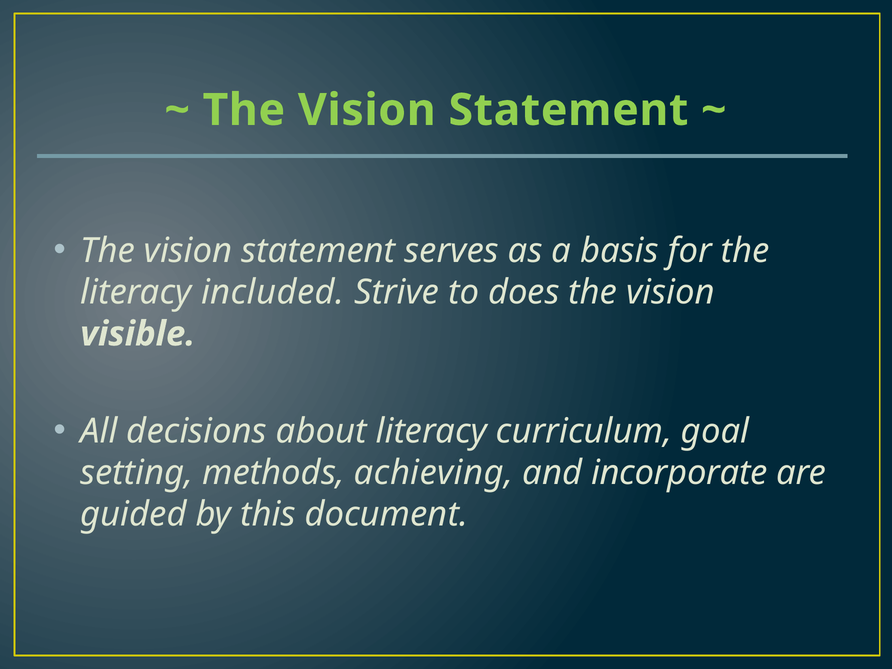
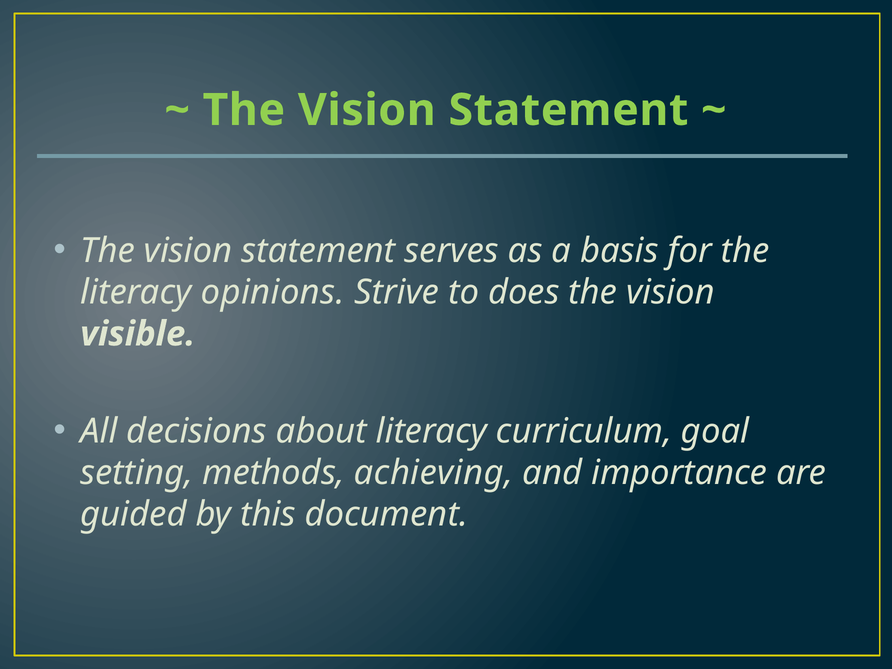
included: included -> opinions
incorporate: incorporate -> importance
